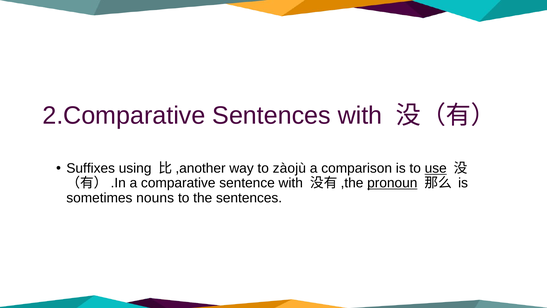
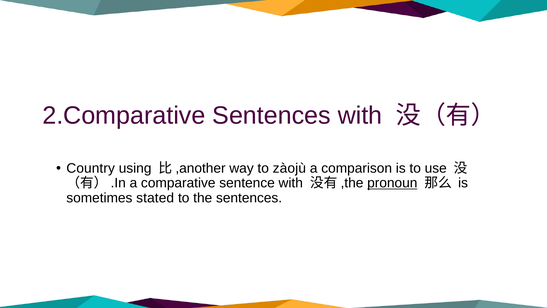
Suffixes: Suffixes -> Country
use underline: present -> none
nouns: nouns -> stated
